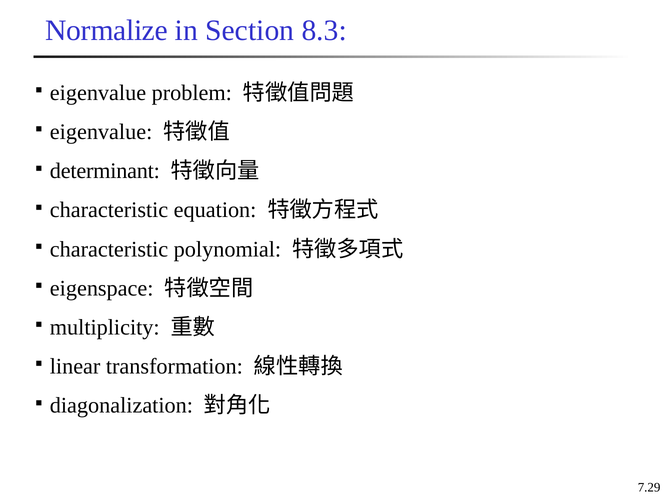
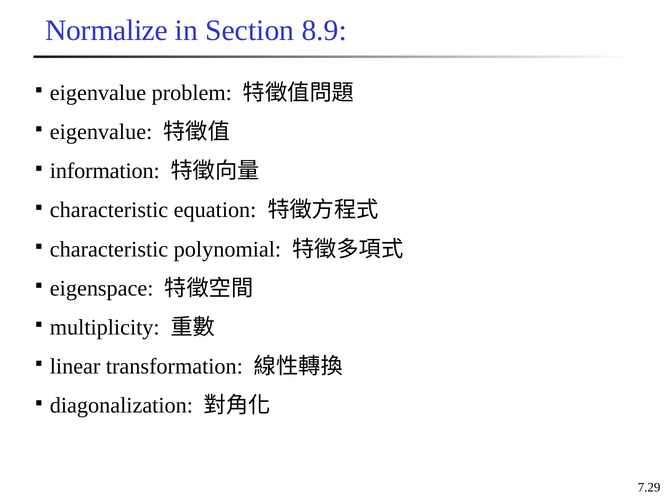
8.3: 8.3 -> 8.9
determinant: determinant -> information
